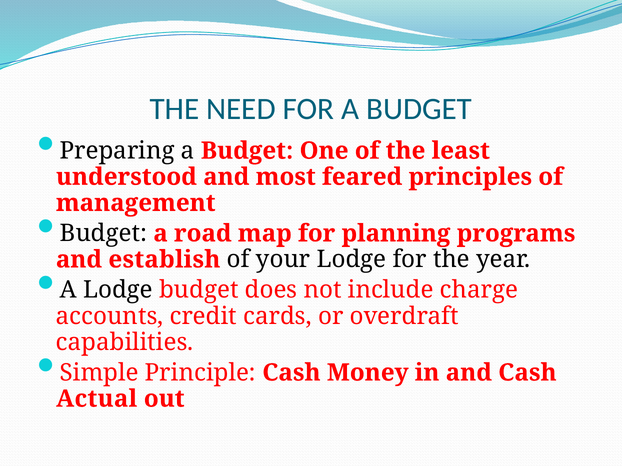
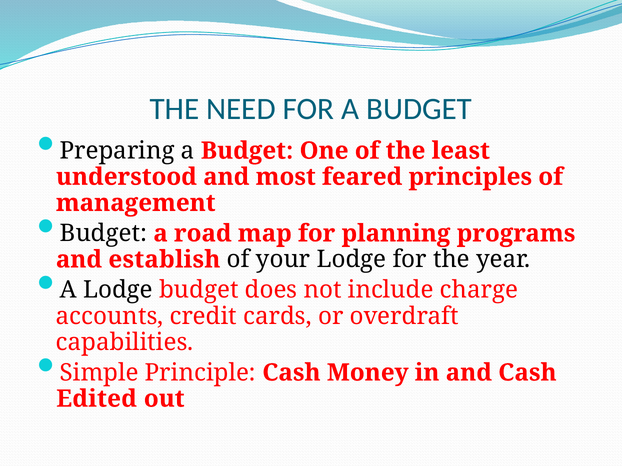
Actual: Actual -> Edited
